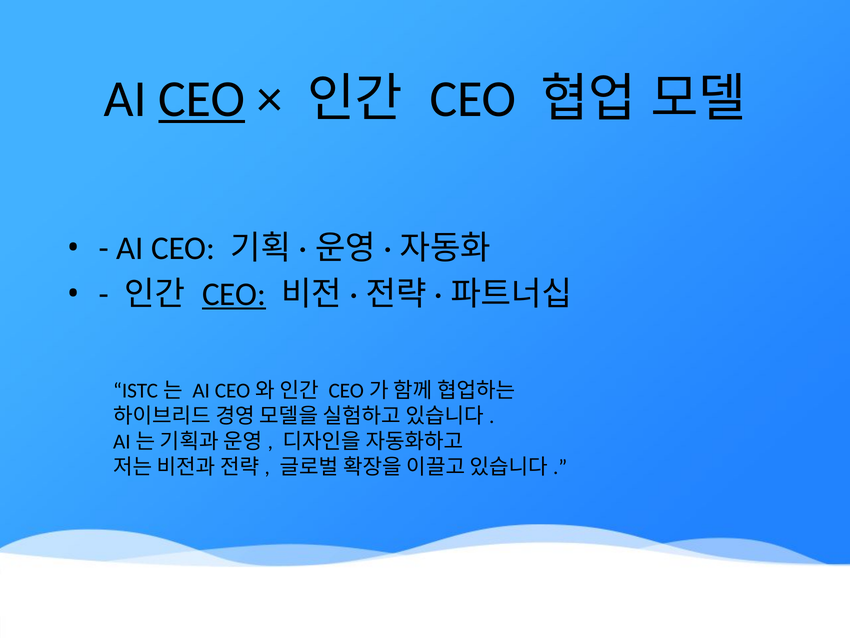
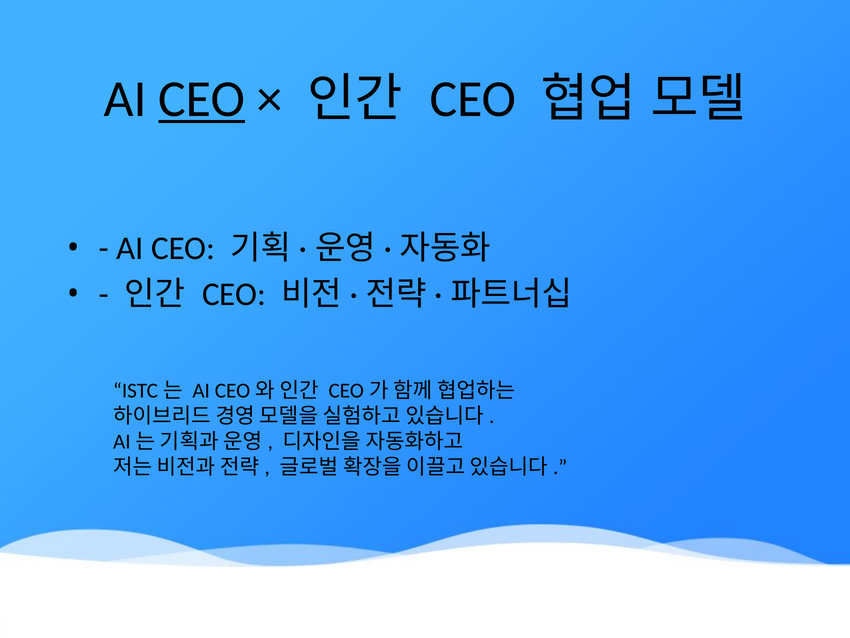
CEO at (234, 294) underline: present -> none
